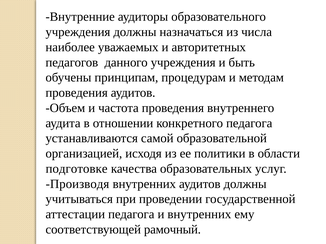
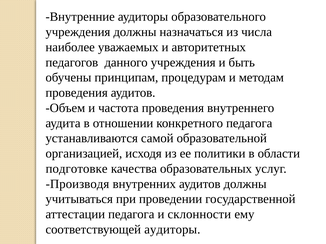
и внутренних: внутренних -> склонности
соответствующей рамочный: рамочный -> аудиторы
